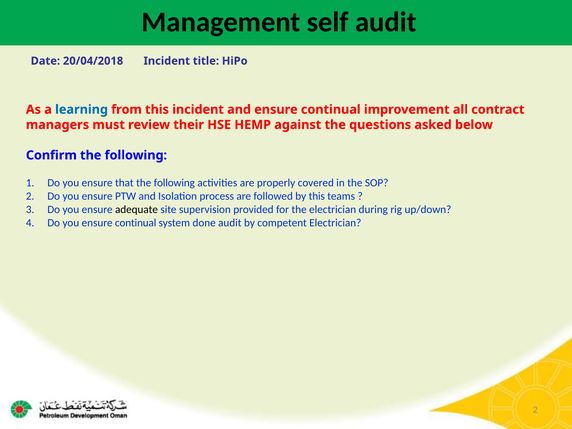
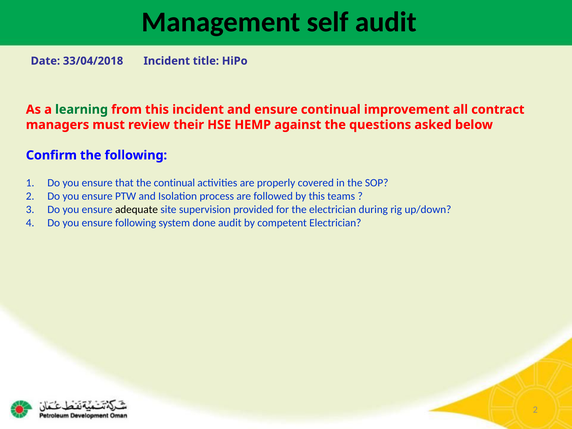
20/04/2018: 20/04/2018 -> 33/04/2018
learning colour: blue -> green
that the following: following -> continual
you ensure continual: continual -> following
